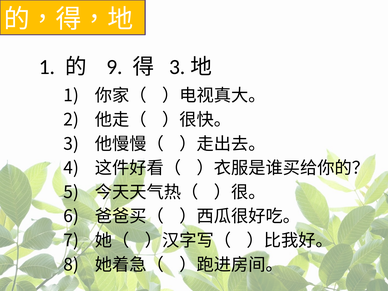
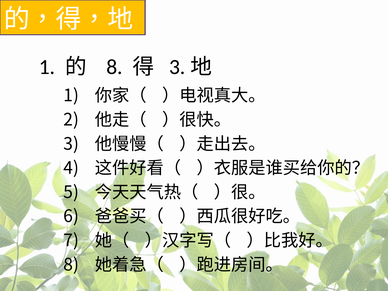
9 at (114, 67): 9 -> 8
